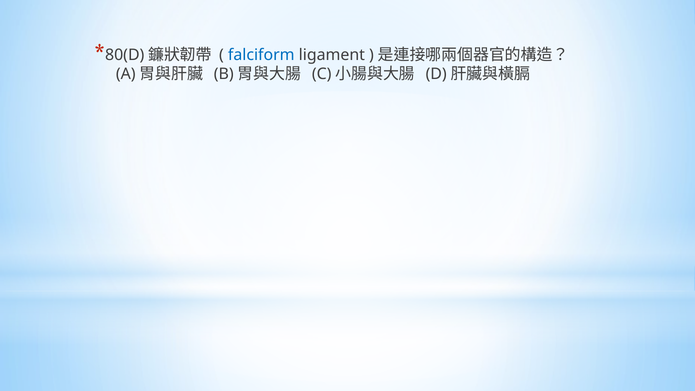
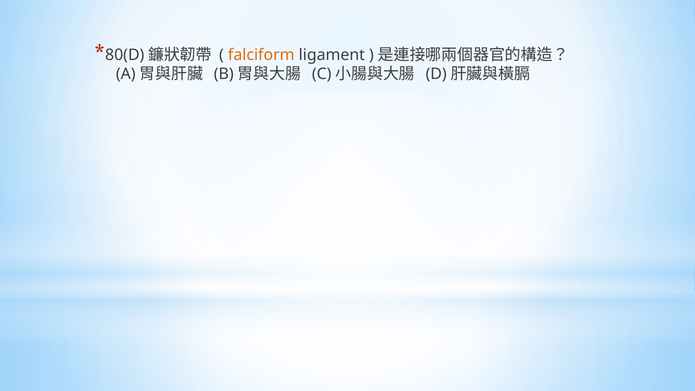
falciform colour: blue -> orange
